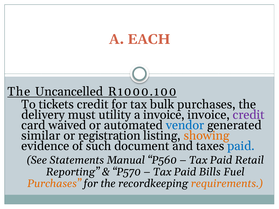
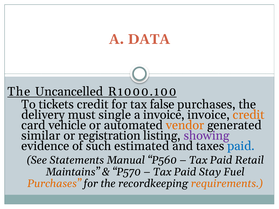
EACH: EACH -> DATA
bulk: bulk -> false
utility: utility -> single
credit at (249, 115) colour: purple -> orange
waived: waived -> vehicle
vendor colour: blue -> orange
showing colour: orange -> purple
document: document -> estimated
Reporting: Reporting -> Maintains
Bills: Bills -> Stay
